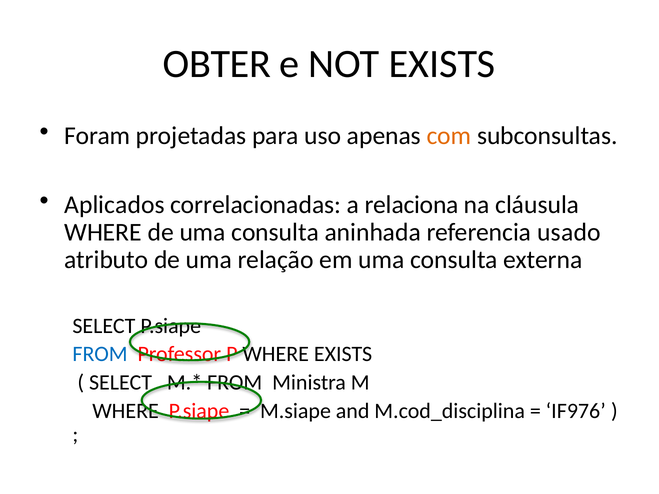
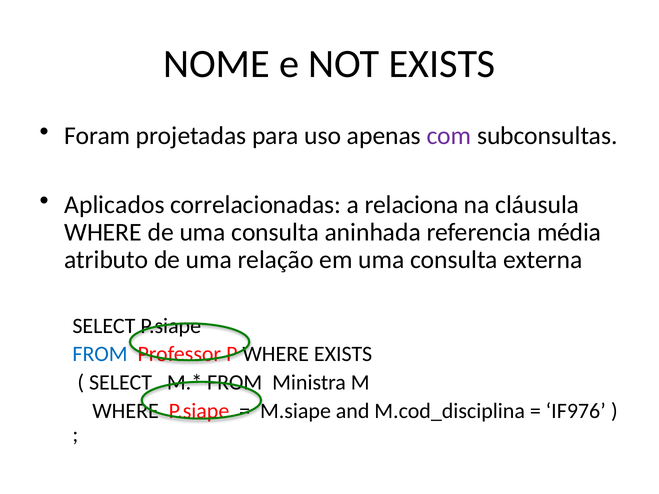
OBTER: OBTER -> NOME
com colour: orange -> purple
usado: usado -> média
